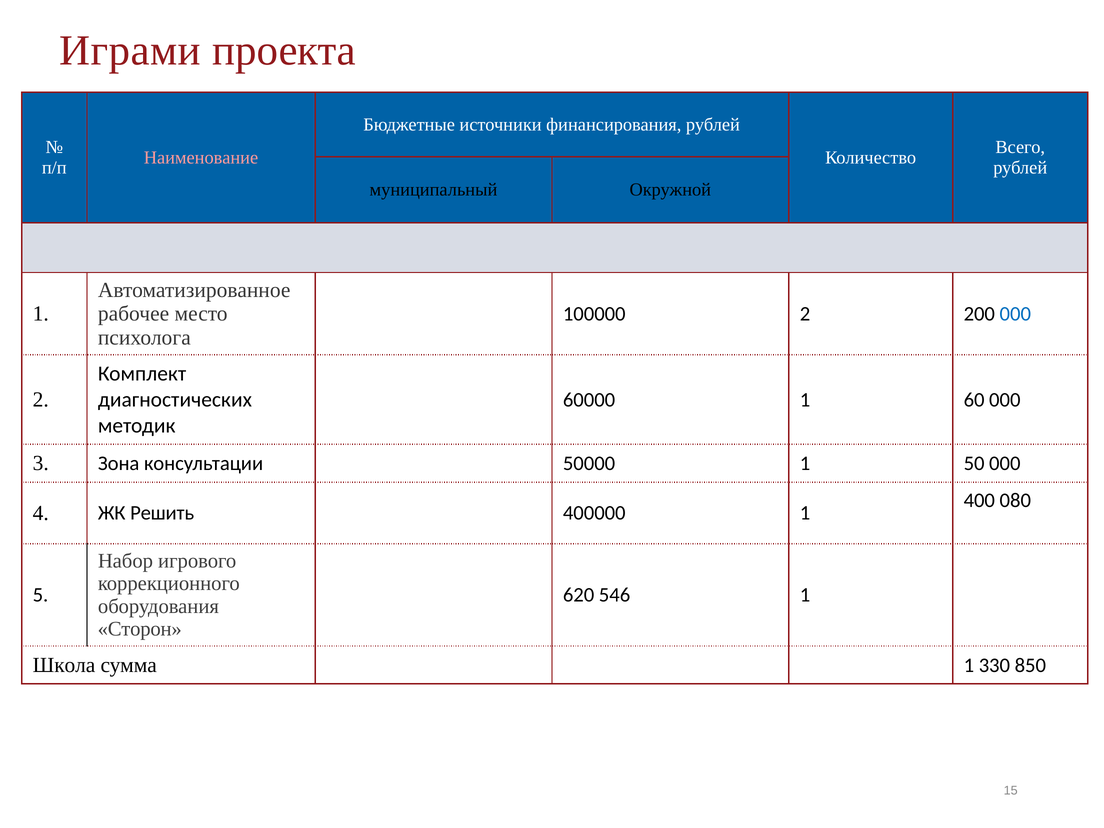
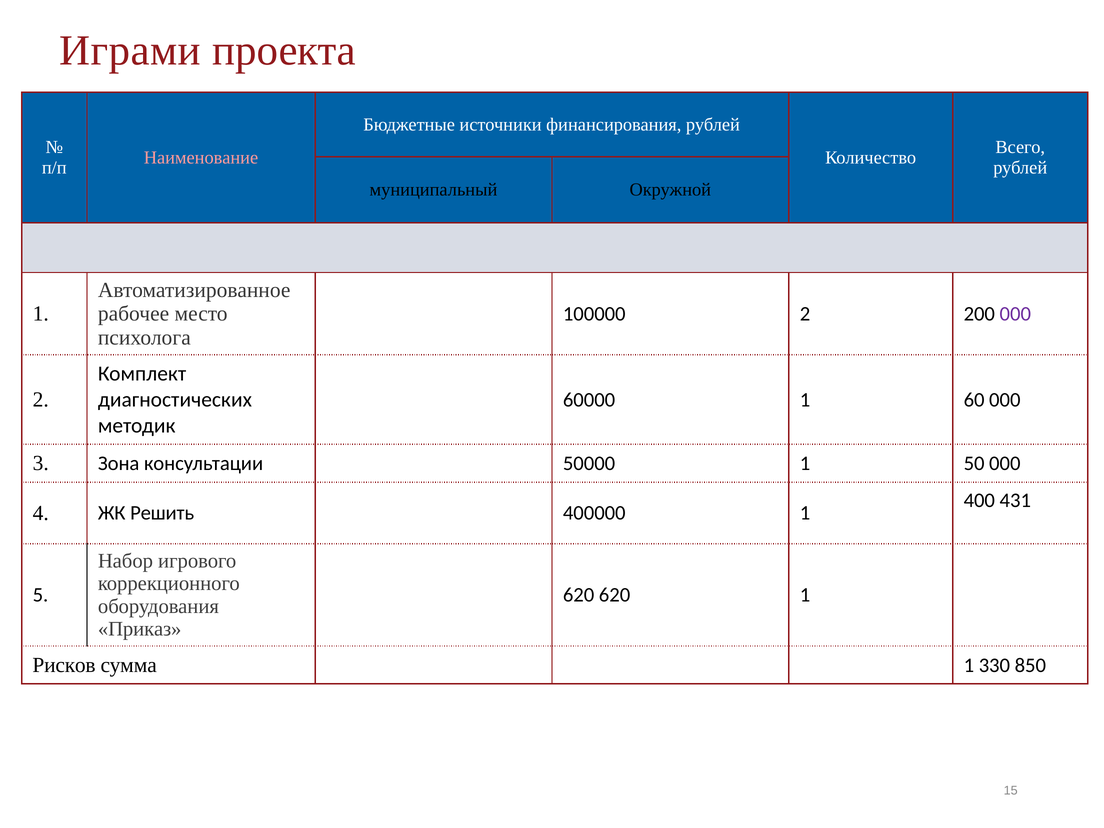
000 at (1015, 314) colour: blue -> purple
080: 080 -> 431
620 546: 546 -> 620
Сторон: Сторон -> Приказ
Школа: Школа -> Рисков
